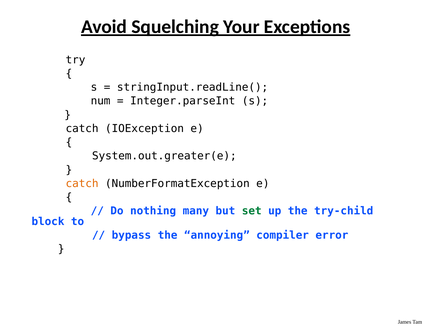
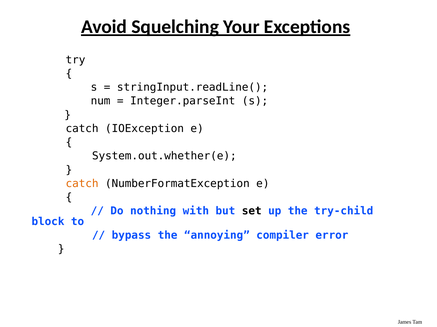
System.out.greater(e: System.out.greater(e -> System.out.whether(e
many: many -> with
set colour: green -> black
